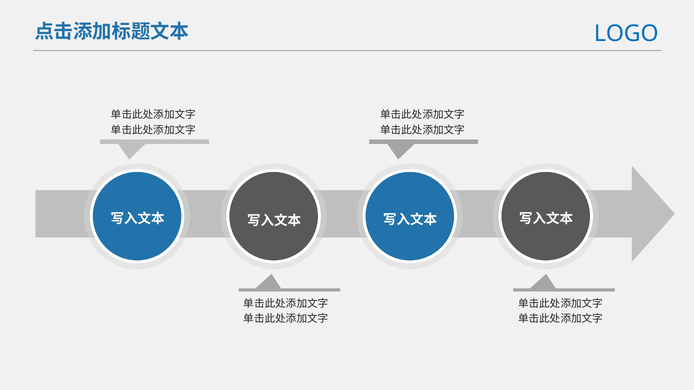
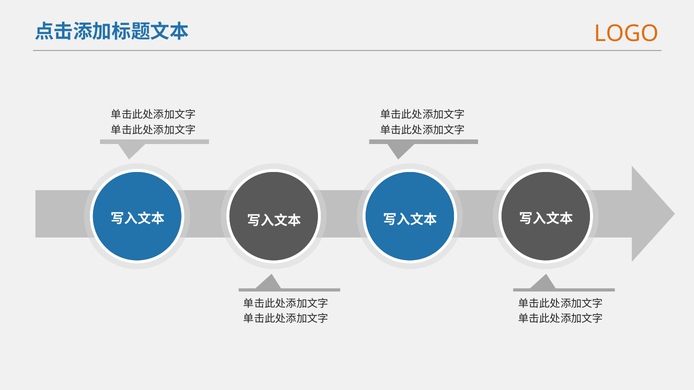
LOGO colour: blue -> orange
